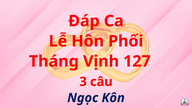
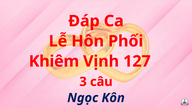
Tháng: Tháng -> Khiêm
